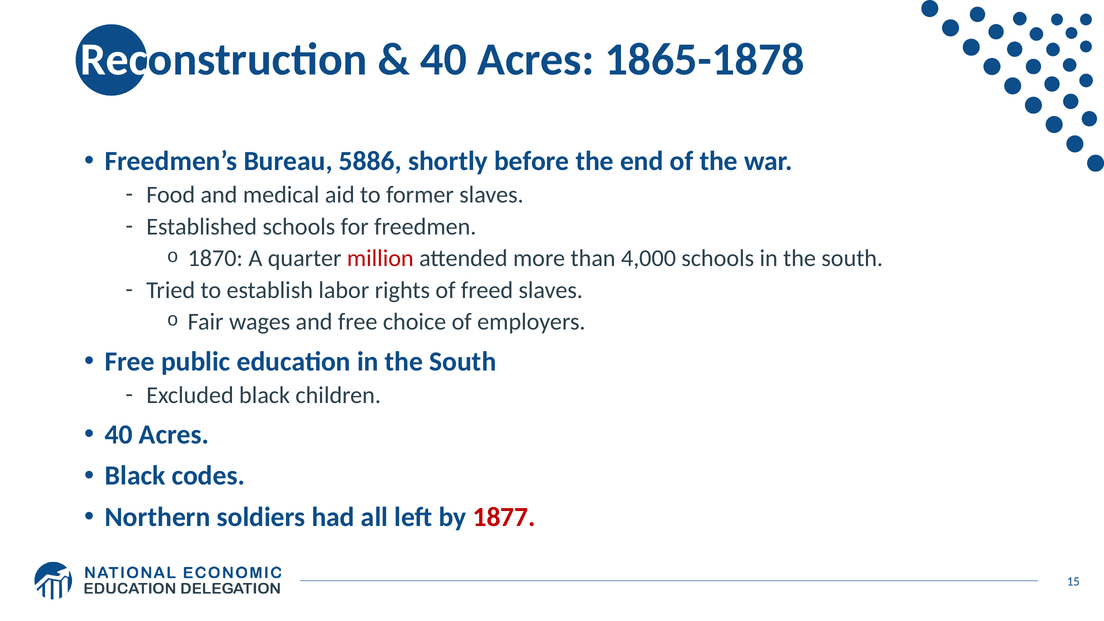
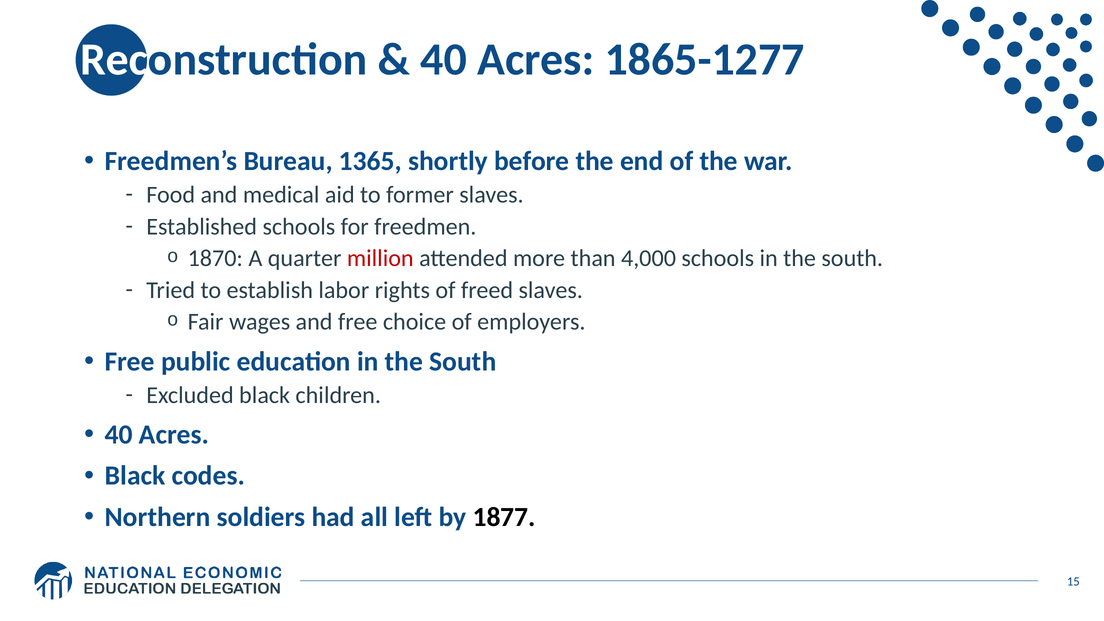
1865-1878: 1865-1878 -> 1865-1277
5886: 5886 -> 1365
1877 colour: red -> black
